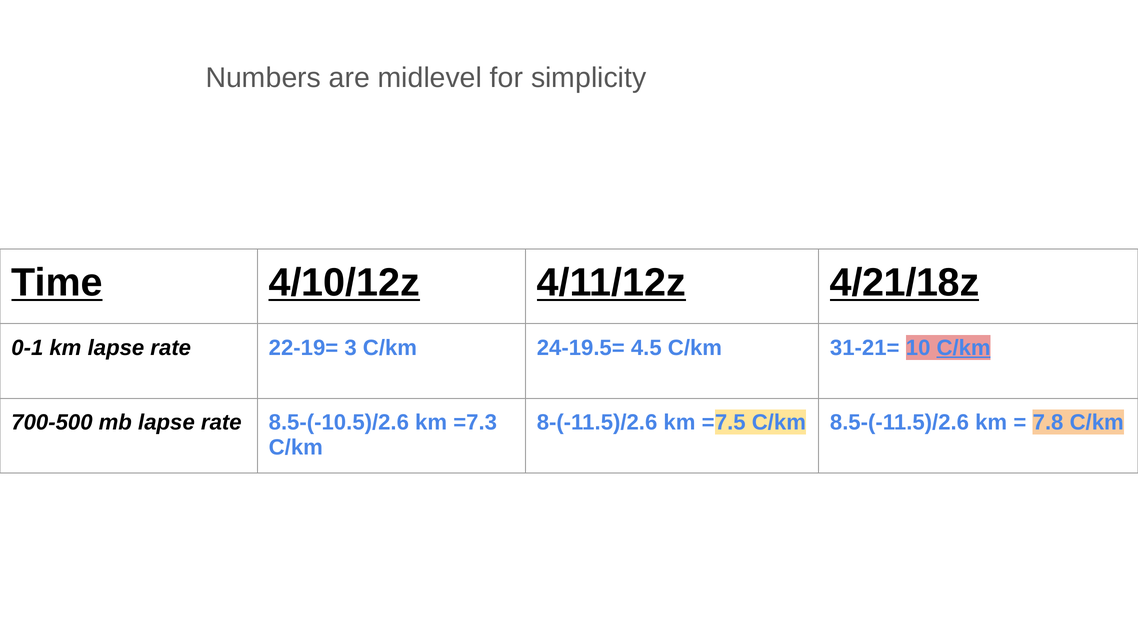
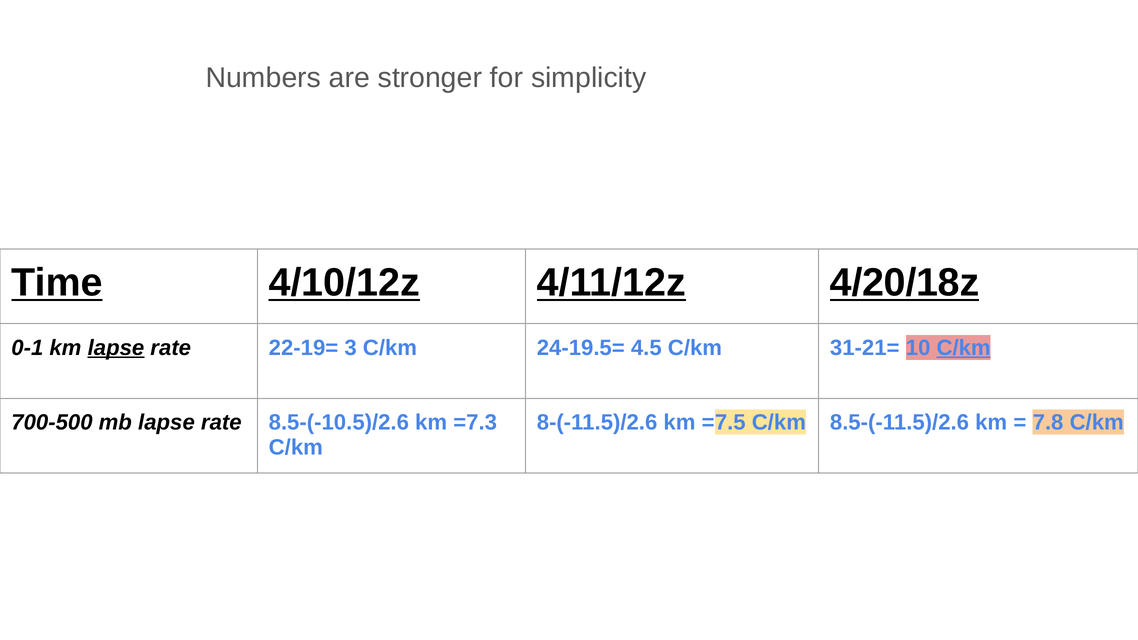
midlevel: midlevel -> stronger
4/21/18z: 4/21/18z -> 4/20/18z
lapse at (116, 348) underline: none -> present
